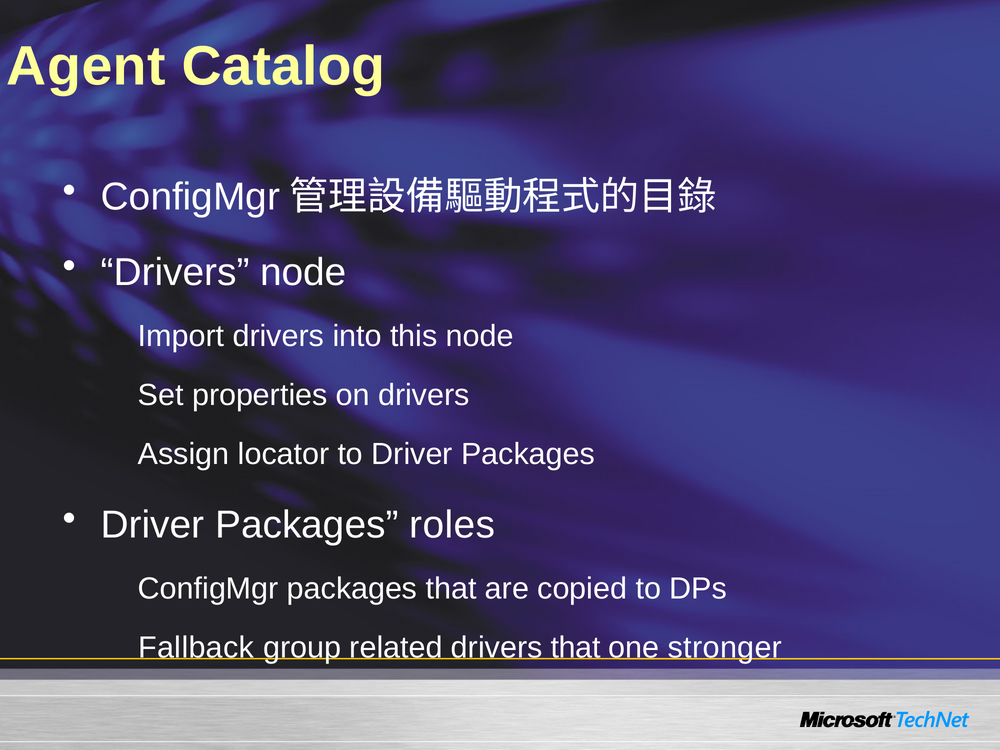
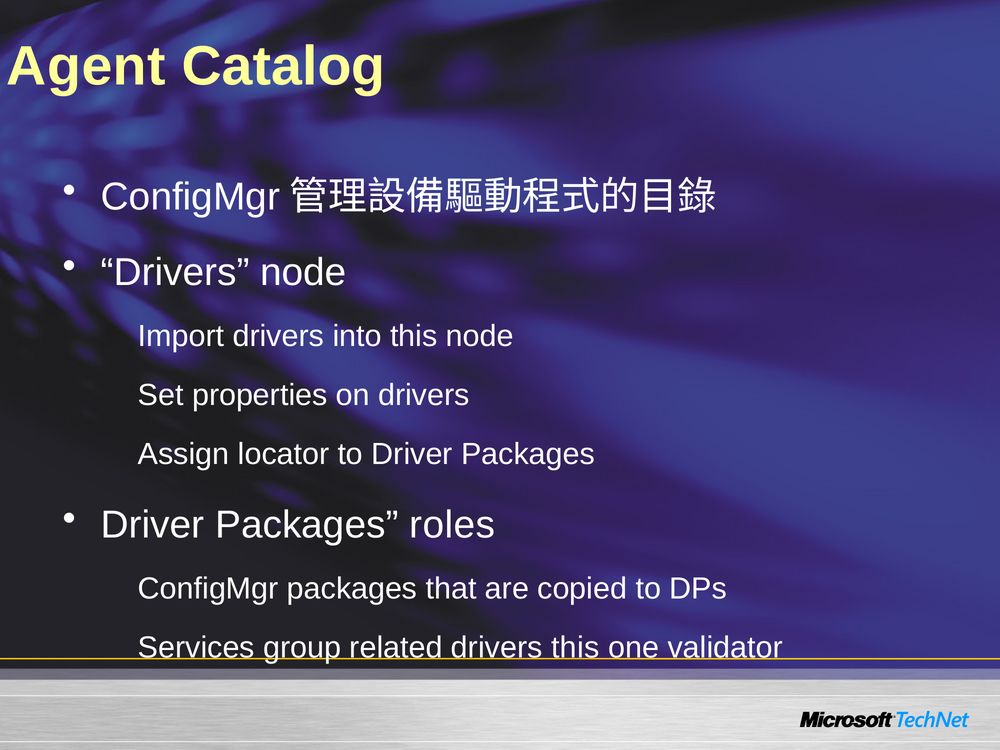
Fallback: Fallback -> Services
drivers that: that -> this
stronger: stronger -> validator
